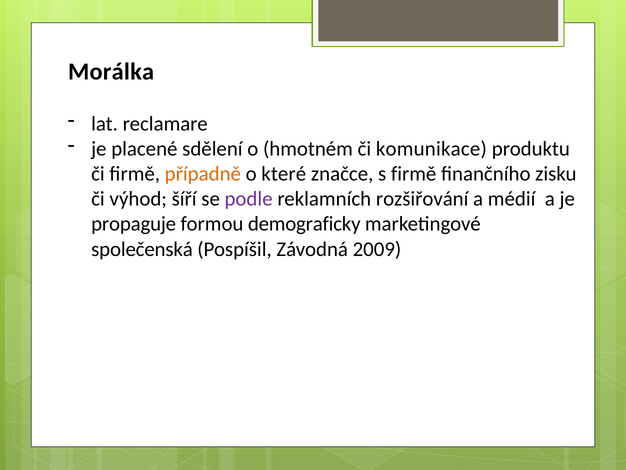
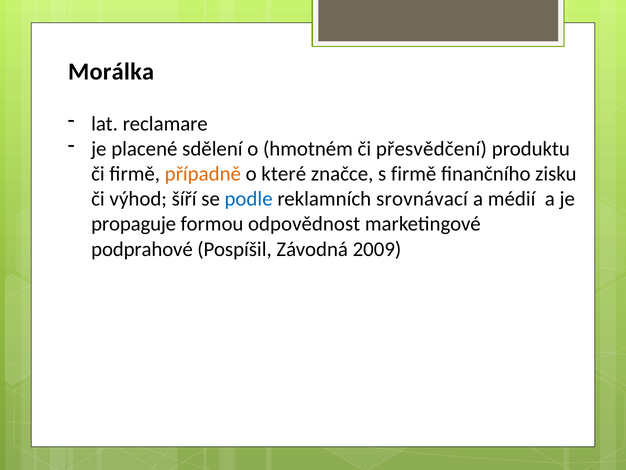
komunikace: komunikace -> přesvědčení
podle colour: purple -> blue
rozšiřování: rozšiřování -> srovnávací
demograficky: demograficky -> odpovědnost
společenská: společenská -> podprahové
